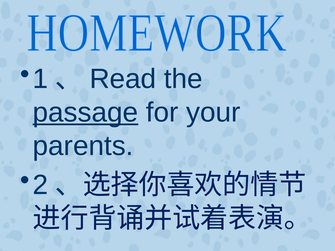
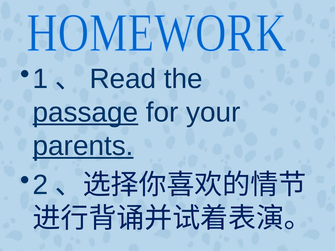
parents underline: none -> present
